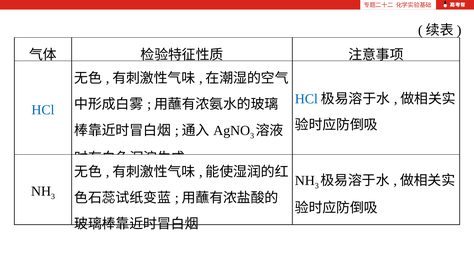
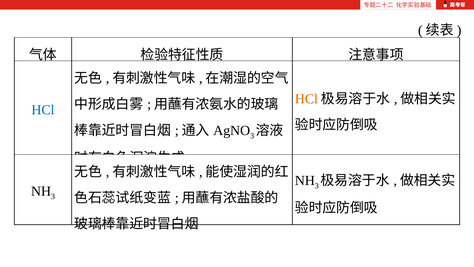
HCl at (306, 99) colour: blue -> orange
